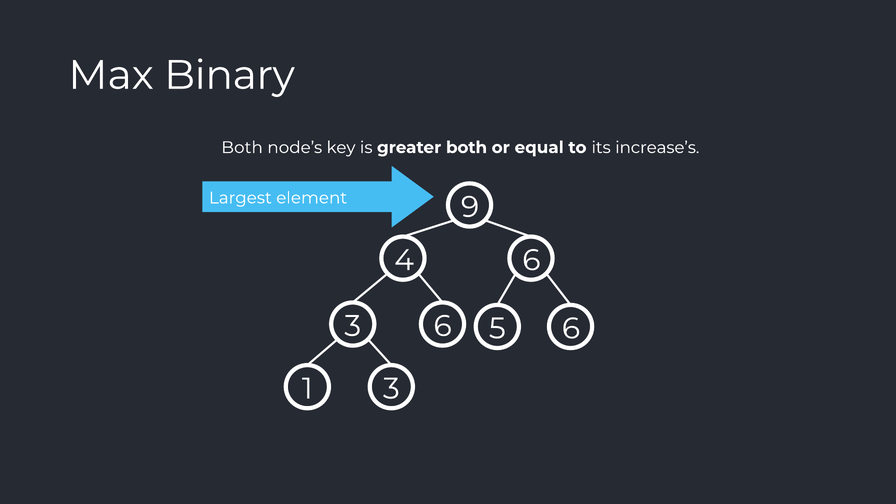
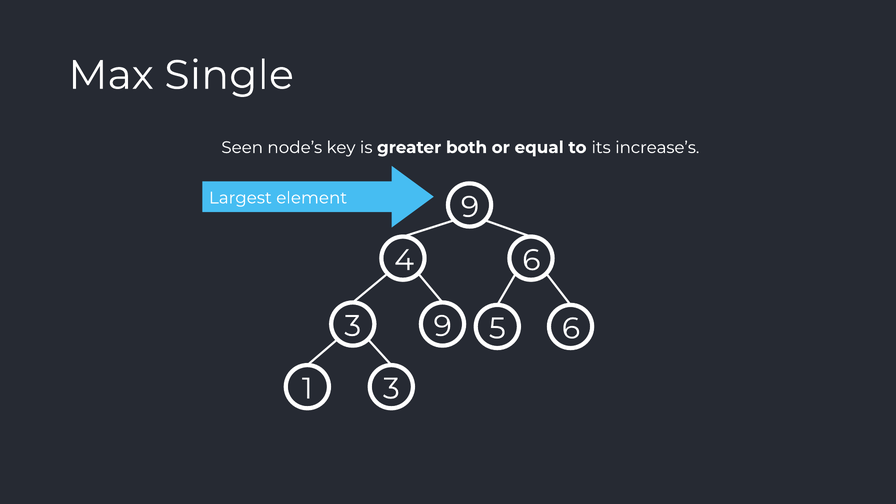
Binary: Binary -> Single
Both at (242, 148): Both -> Seen
3 6: 6 -> 9
